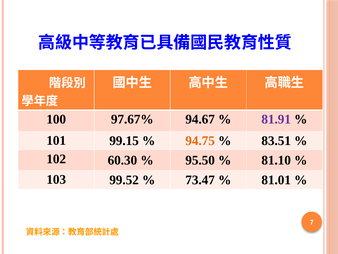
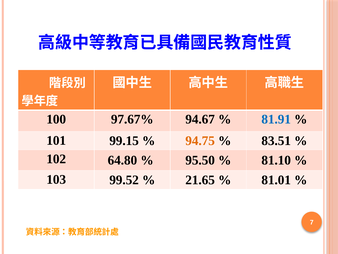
81.91 colour: purple -> blue
60.30: 60.30 -> 64.80
73.47: 73.47 -> 21.65
